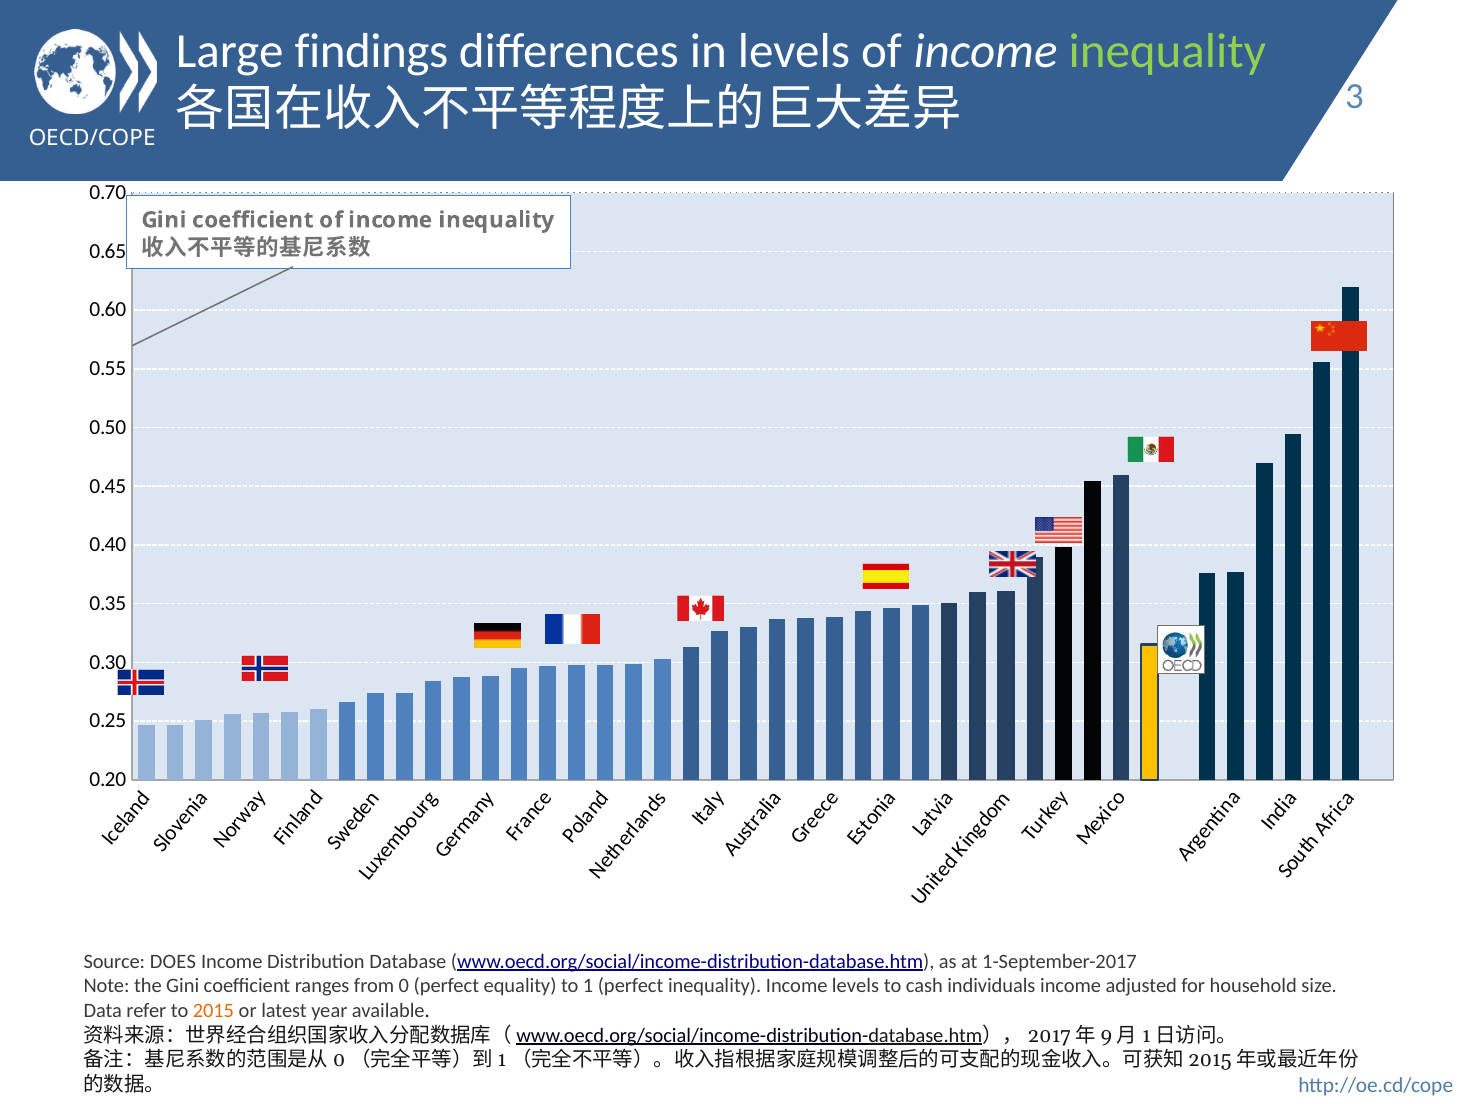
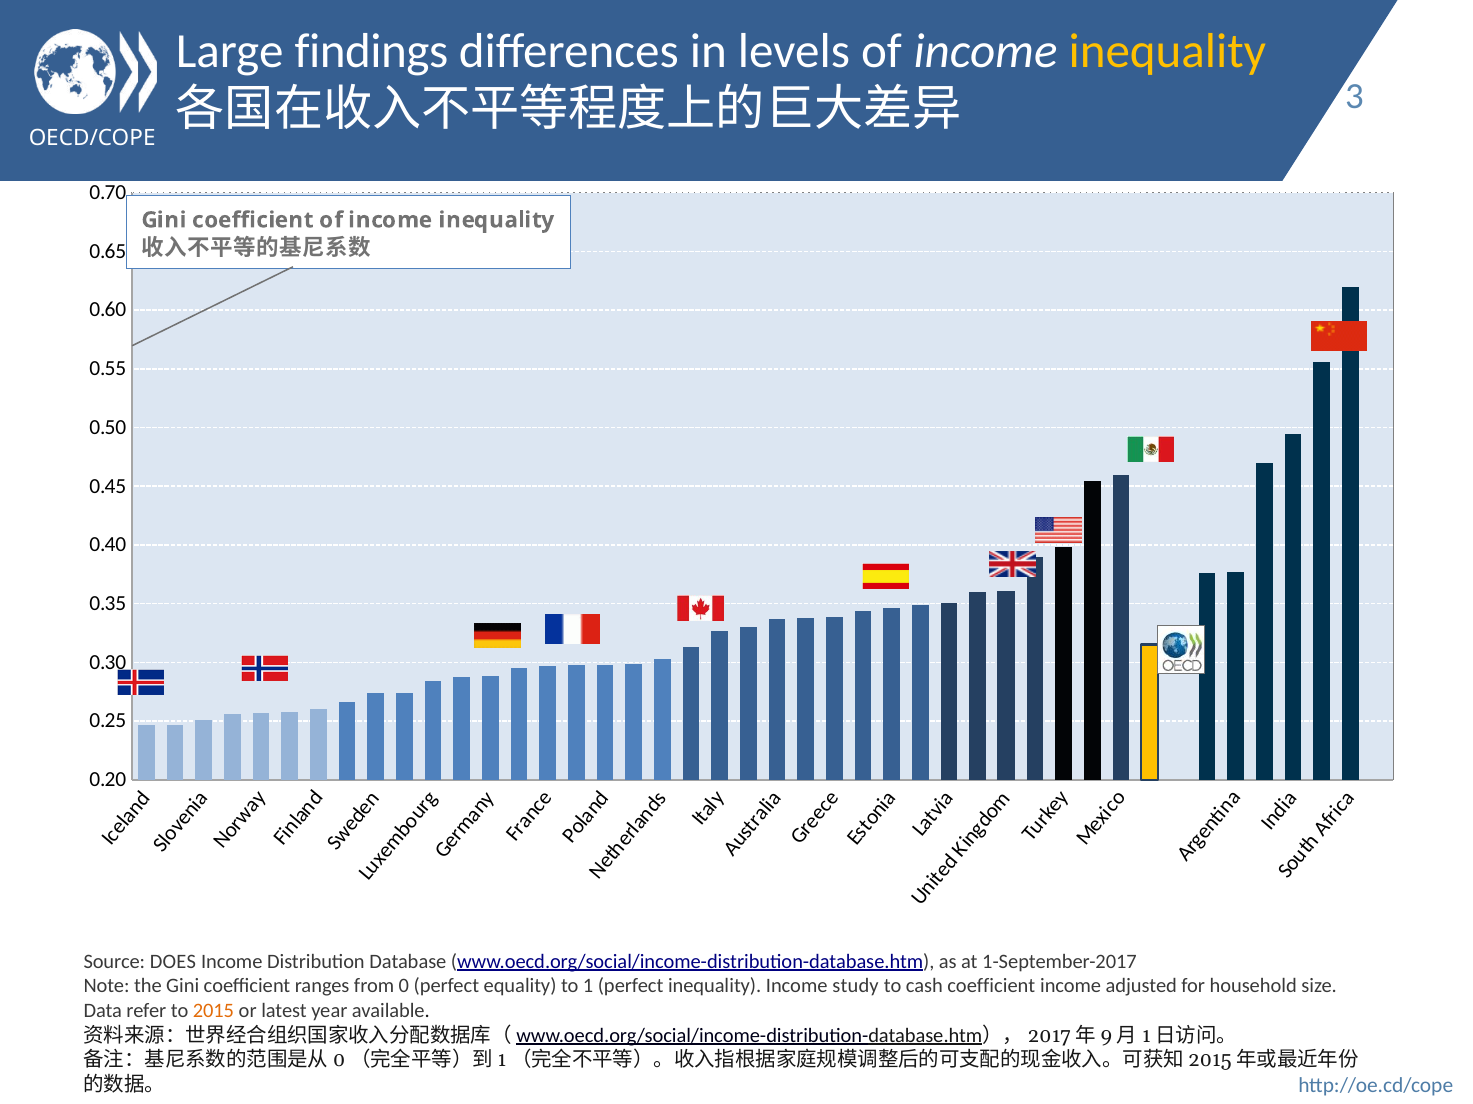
inequality at (1167, 51) colour: light green -> yellow
Income levels: levels -> study
cash individuals: individuals -> coefficient
